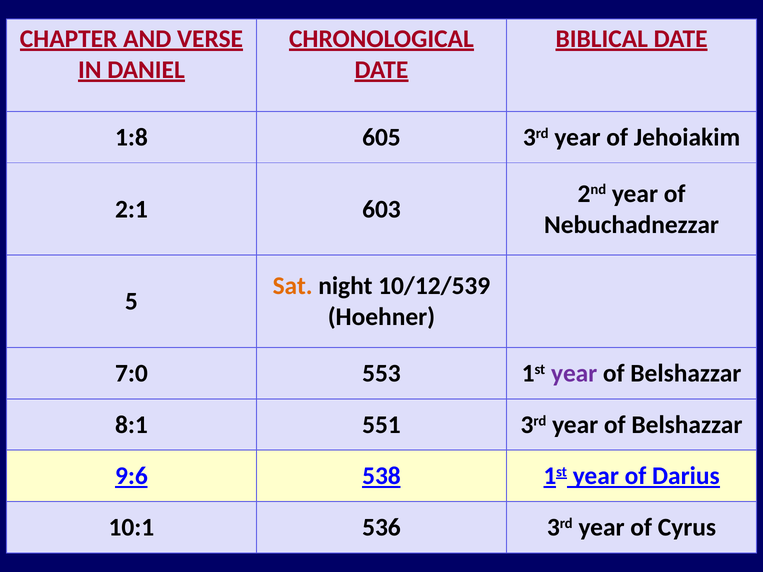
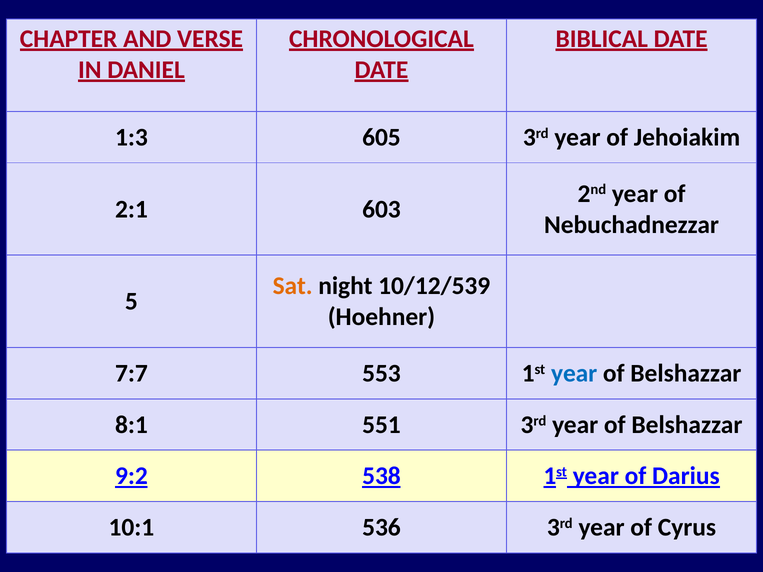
1:8: 1:8 -> 1:3
7:0: 7:0 -> 7:7
year at (574, 374) colour: purple -> blue
9:6: 9:6 -> 9:2
